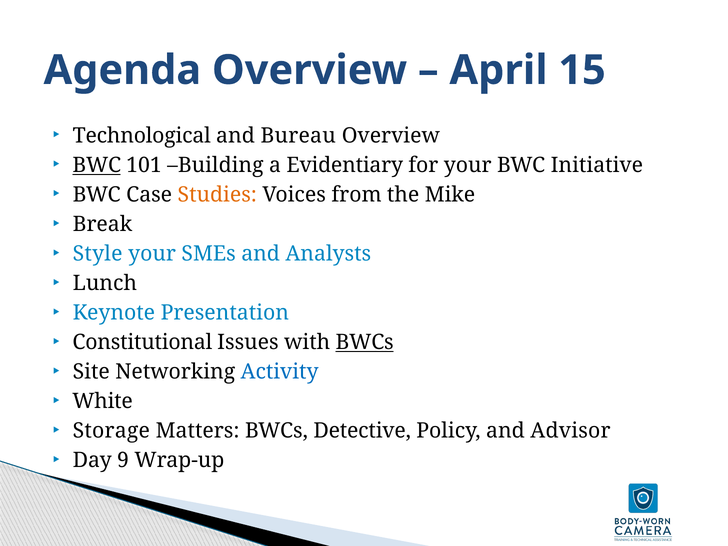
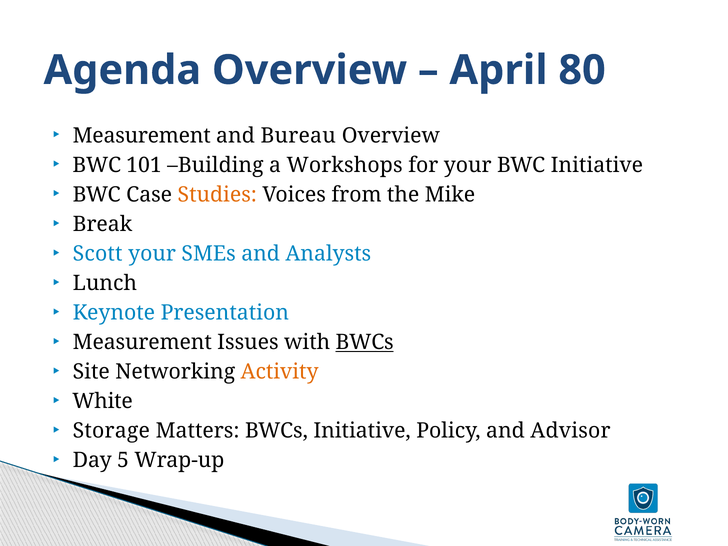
15: 15 -> 80
Technological at (142, 136): Technological -> Measurement
BWC at (97, 165) underline: present -> none
Evidentiary: Evidentiary -> Workshops
Style: Style -> Scott
Constitutional at (142, 342): Constitutional -> Measurement
Activity colour: blue -> orange
BWCs Detective: Detective -> Initiative
9: 9 -> 5
